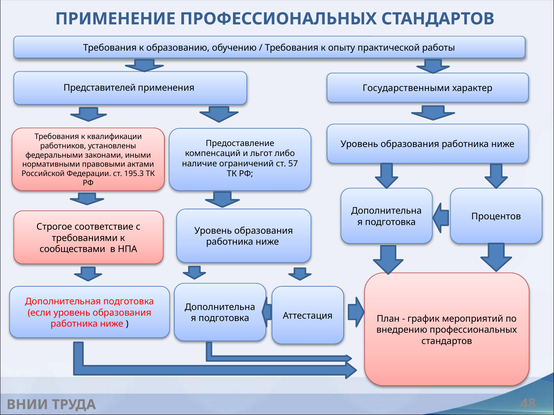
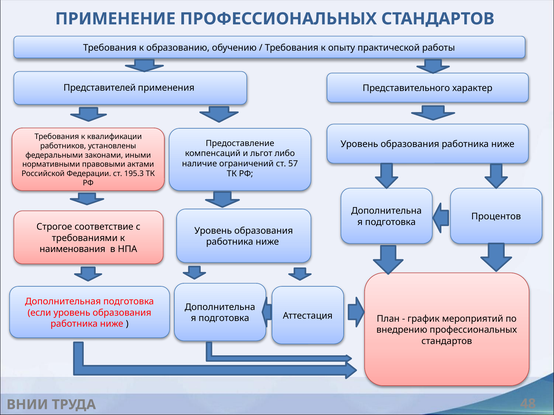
Государственными: Государственными -> Представительного
сообществами: сообществами -> наименования
